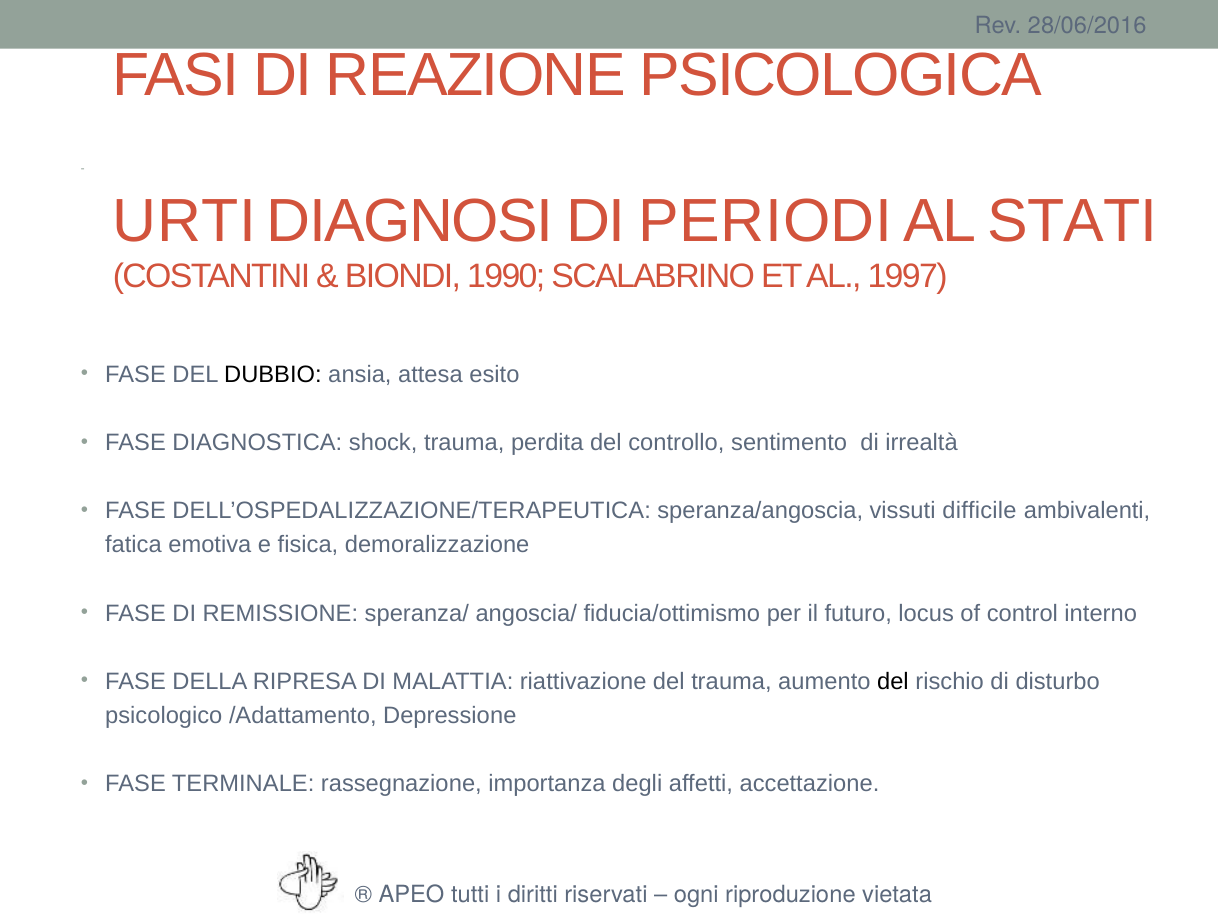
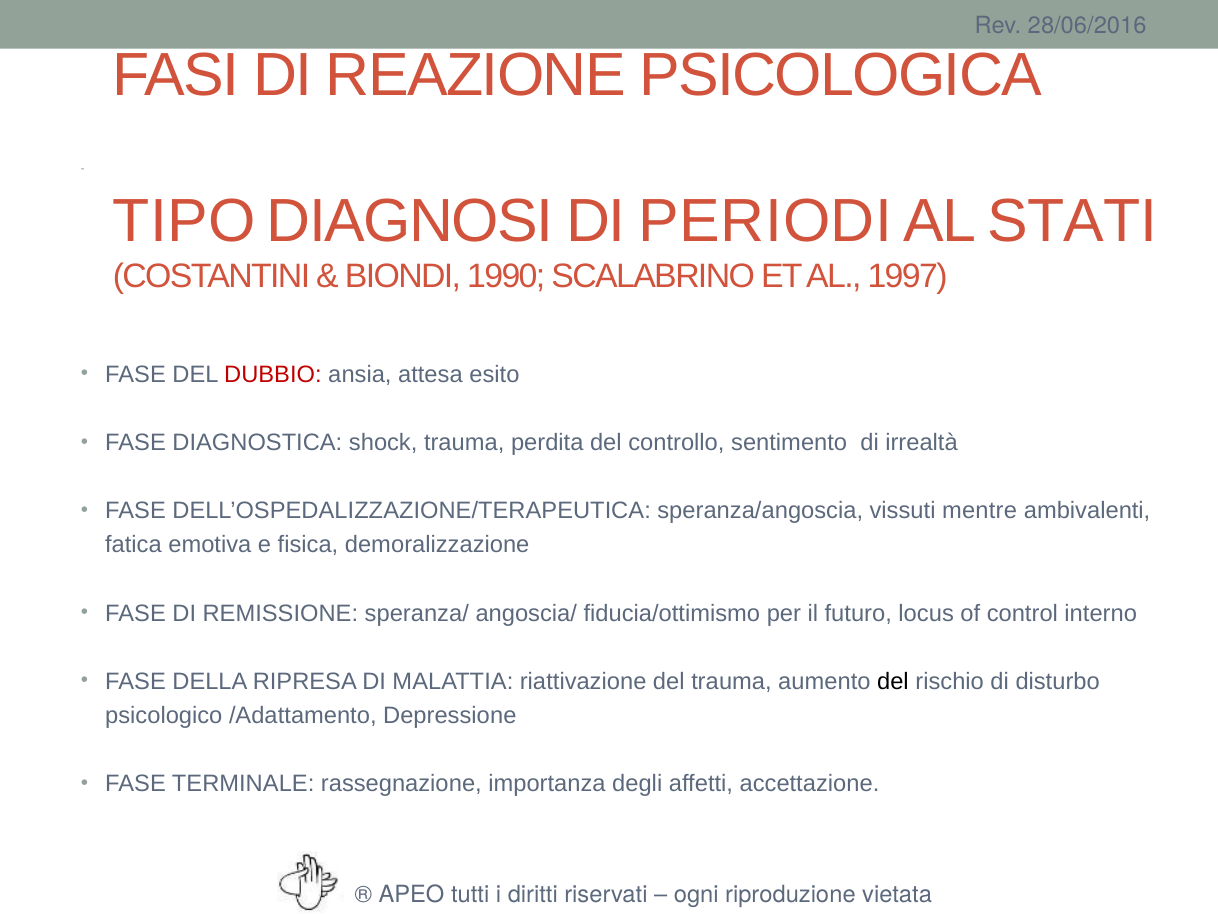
URTI: URTI -> TIPO
DUBBIO colour: black -> red
difficile: difficile -> mentre
